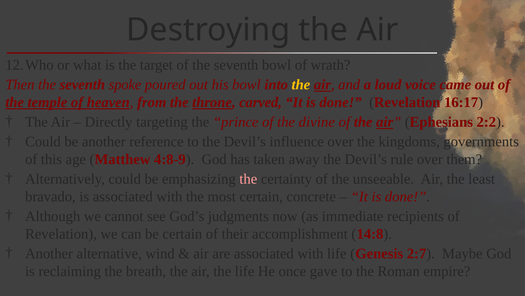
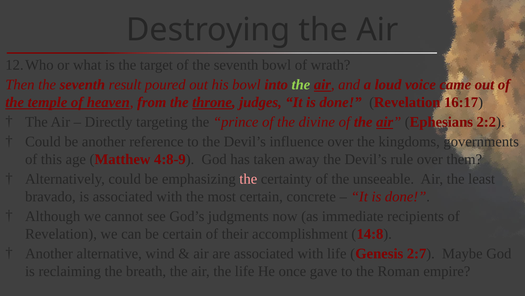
spoke: spoke -> result
the at (301, 85) colour: yellow -> light green
carved: carved -> judges
